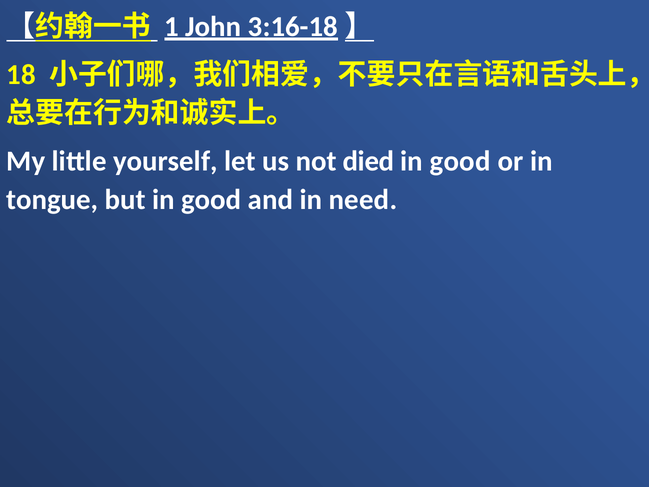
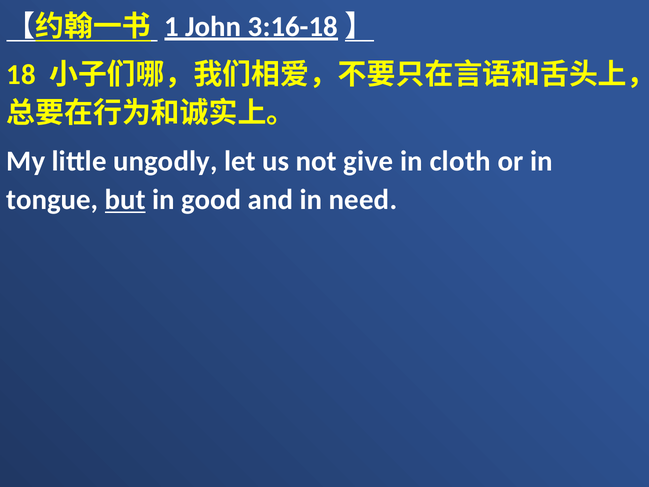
yourself: yourself -> ungodly
died: died -> give
good at (460, 161): good -> cloth
but underline: none -> present
